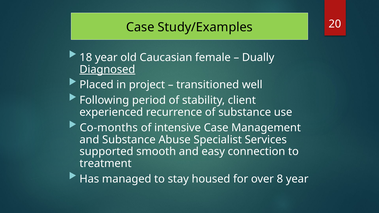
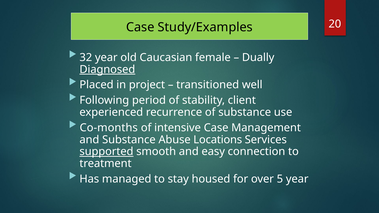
18: 18 -> 32
Specialist: Specialist -> Locations
supported underline: none -> present
8: 8 -> 5
